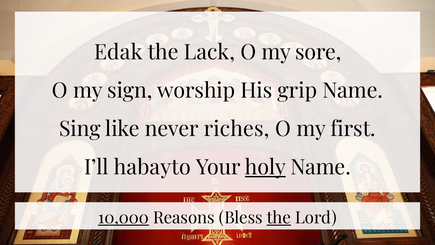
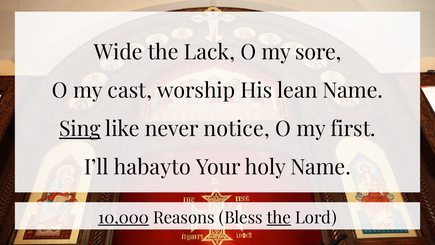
Edak: Edak -> Wide
sign: sign -> cast
grip: grip -> lean
Sing underline: none -> present
riches: riches -> notice
holy underline: present -> none
